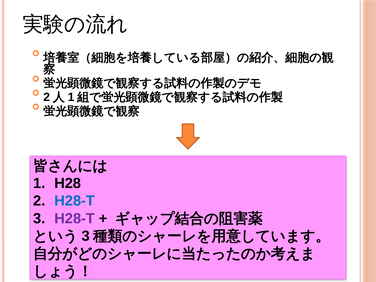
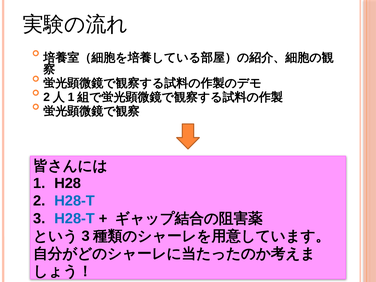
H28-T at (75, 218) colour: purple -> blue
